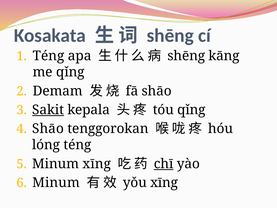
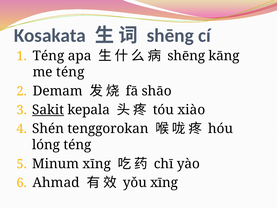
me qǐng: qǐng -> téng
tóu qǐng: qǐng -> xiào
Shāo at (48, 129): Shāo -> Shén
chī underline: present -> none
Minum at (56, 182): Minum -> Ahmad
